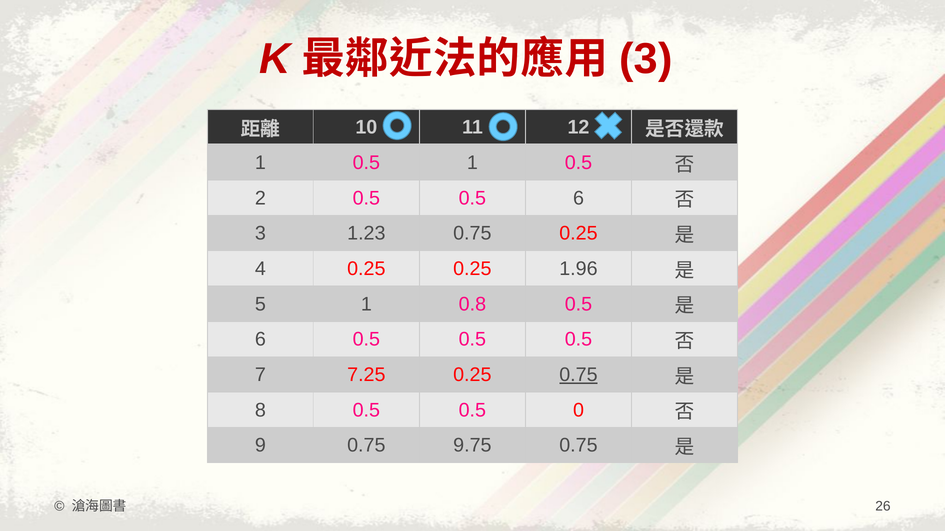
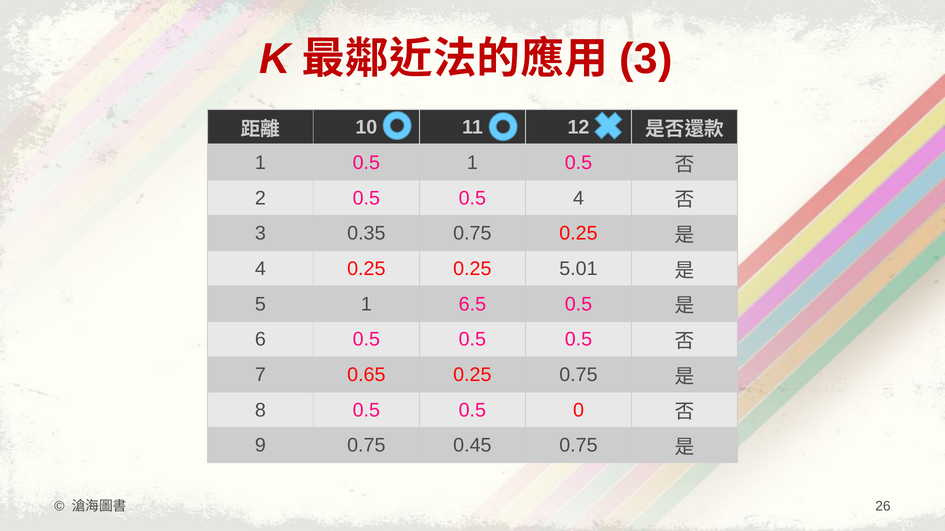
0.5 6: 6 -> 4
1.23: 1.23 -> 0.35
1.96: 1.96 -> 5.01
0.8: 0.8 -> 6.5
7.25: 7.25 -> 0.65
0.75 at (578, 375) underline: present -> none
9.75: 9.75 -> 0.45
